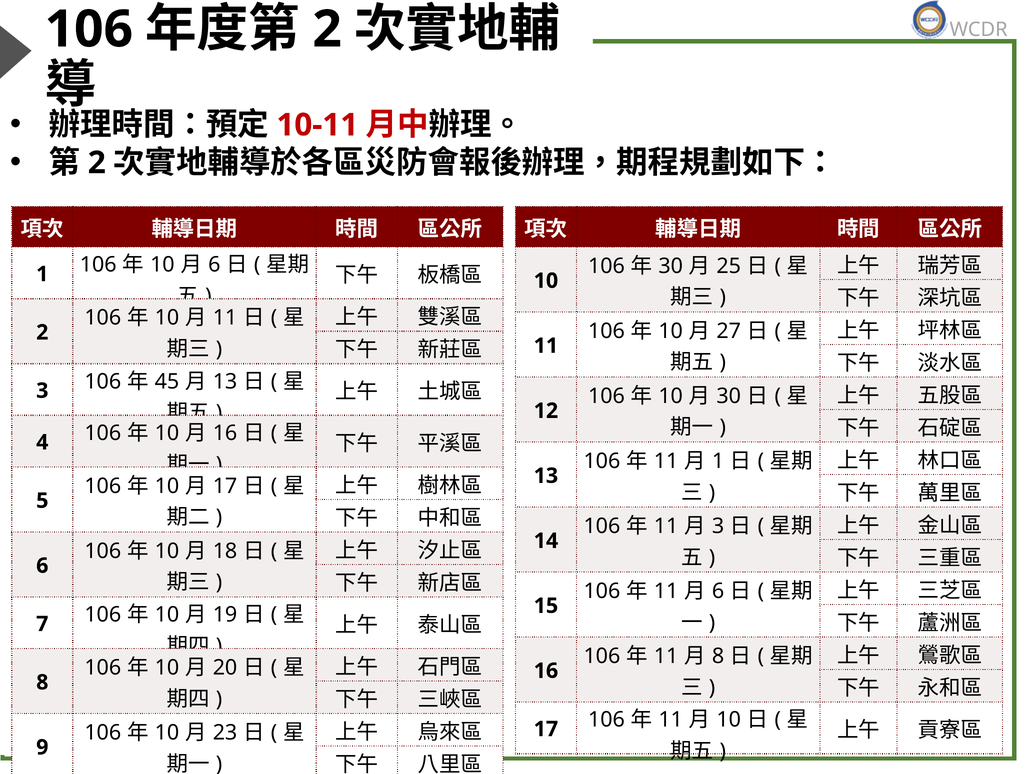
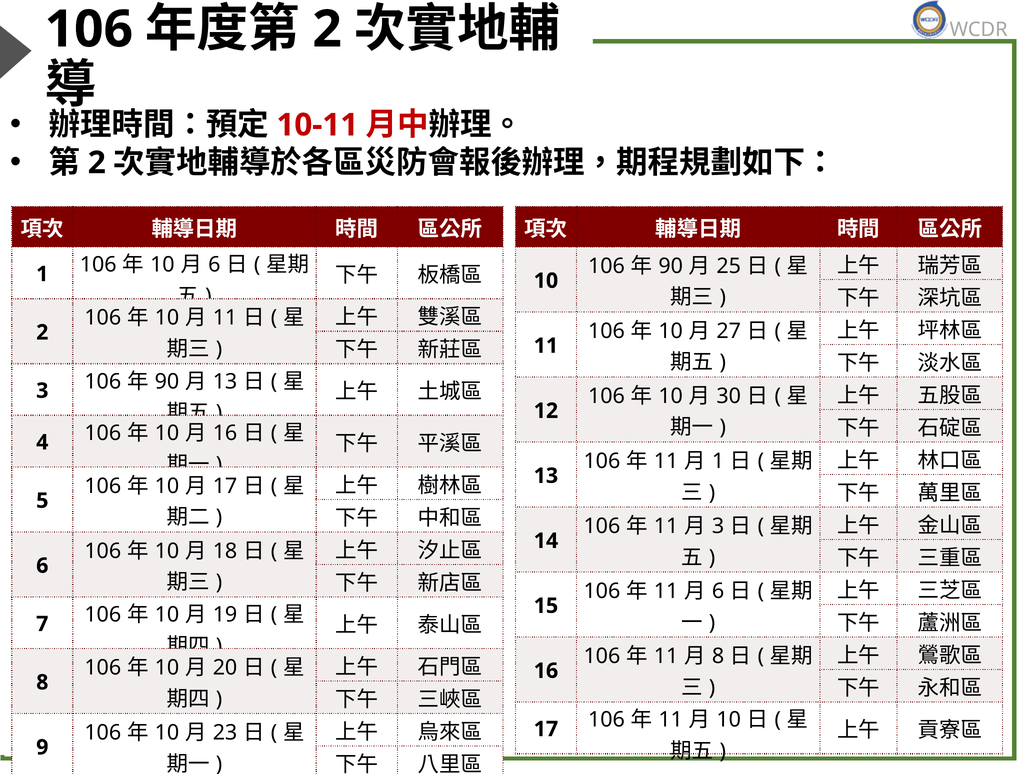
30 at (671, 266): 30 -> 90
45 at (167, 381): 45 -> 90
